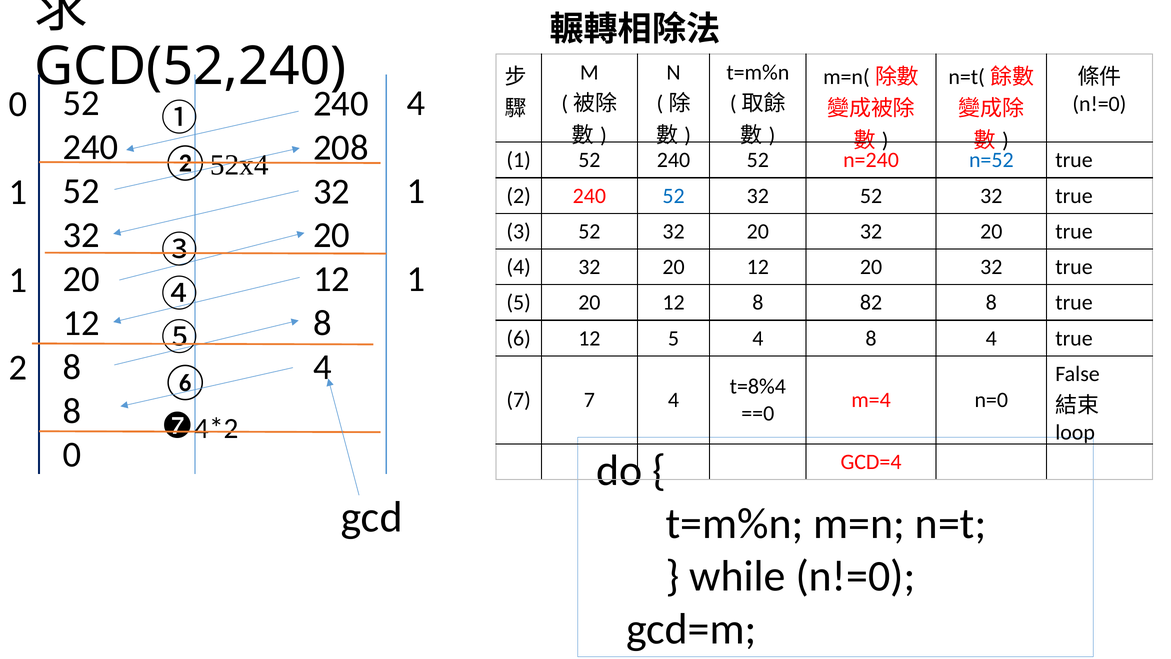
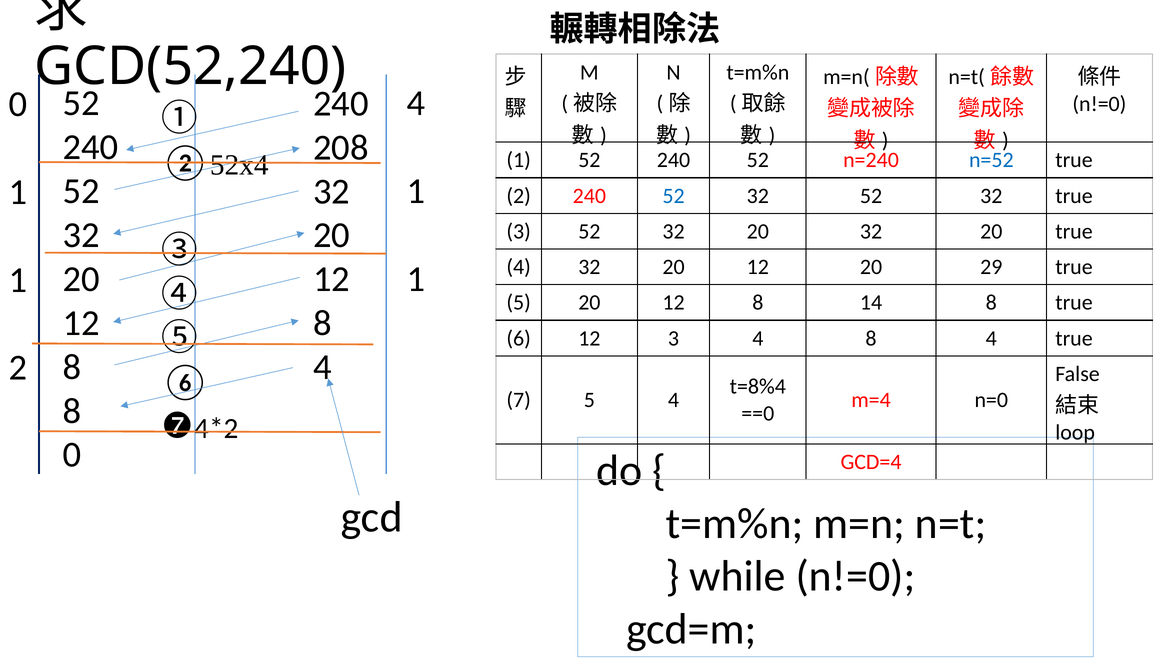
12 20 32: 32 -> 29
82: 82 -> 14
12 5: 5 -> 3
7 7: 7 -> 5
